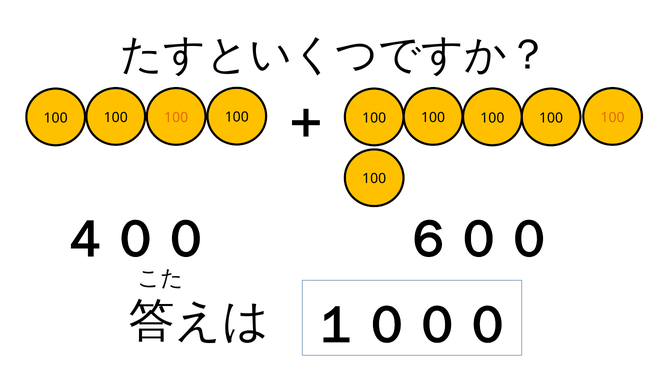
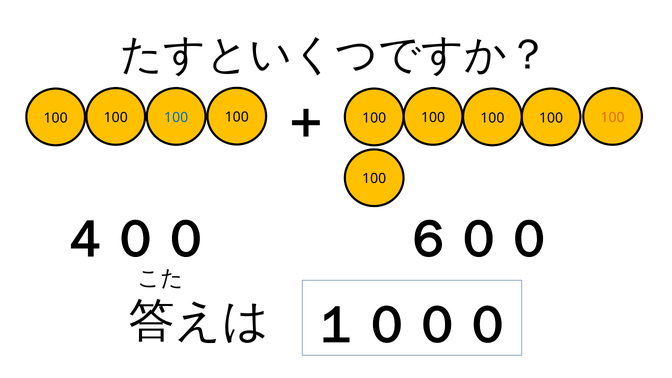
100 at (176, 117) colour: orange -> blue
